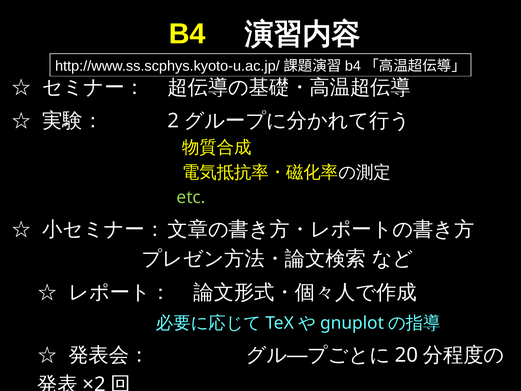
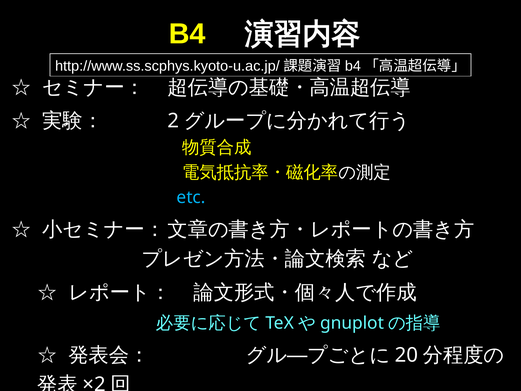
etc colour: light green -> light blue
